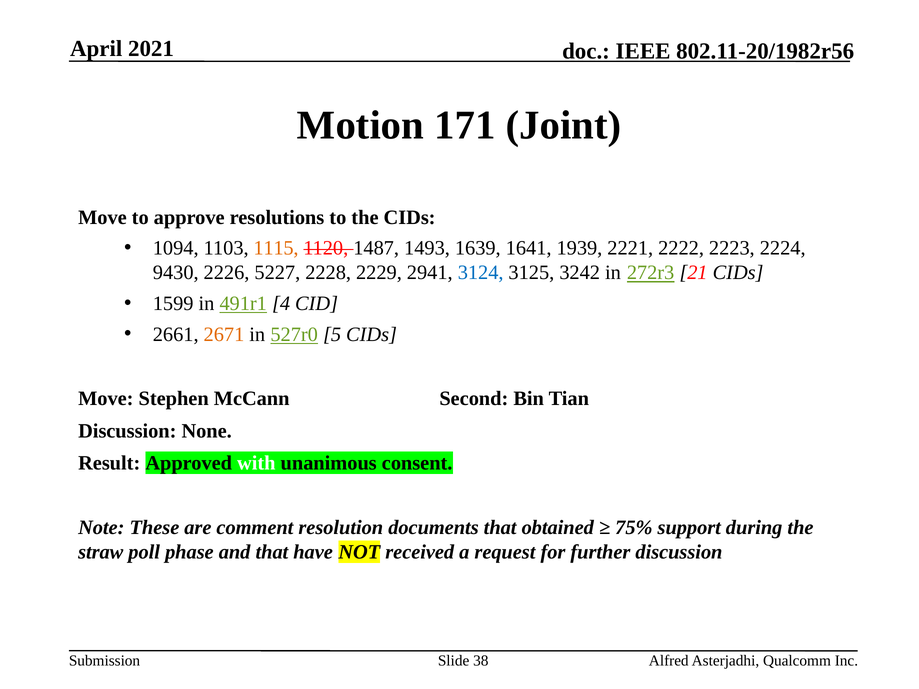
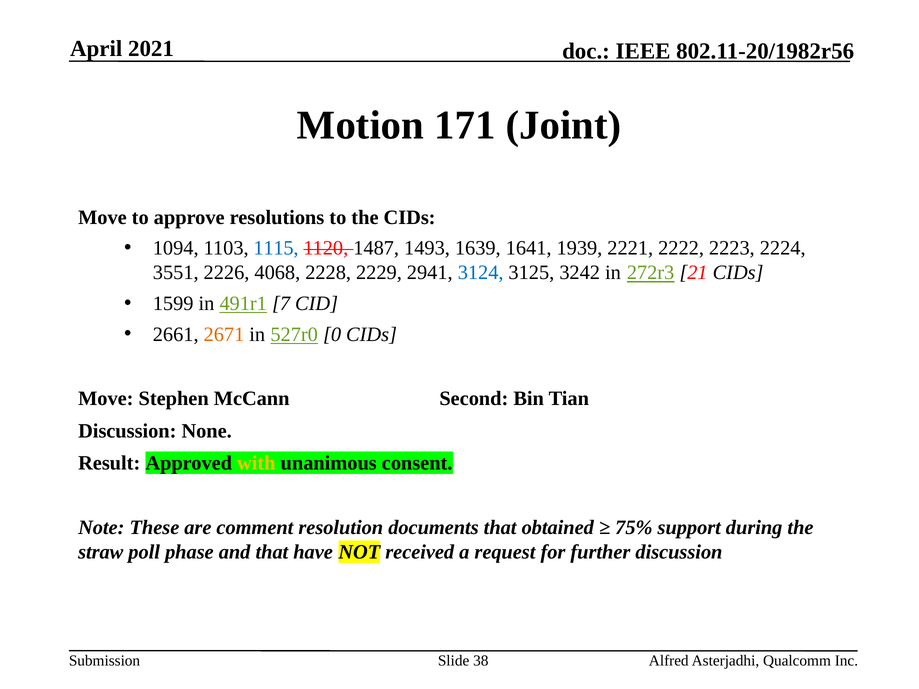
1115 colour: orange -> blue
9430: 9430 -> 3551
5227: 5227 -> 4068
4: 4 -> 7
5: 5 -> 0
with colour: white -> yellow
